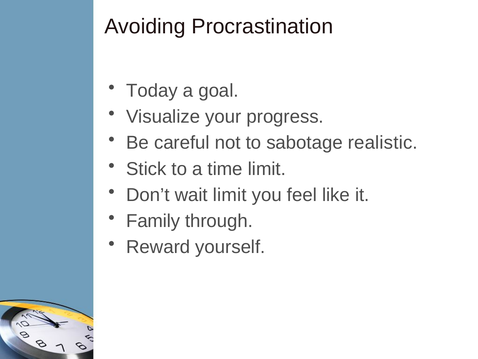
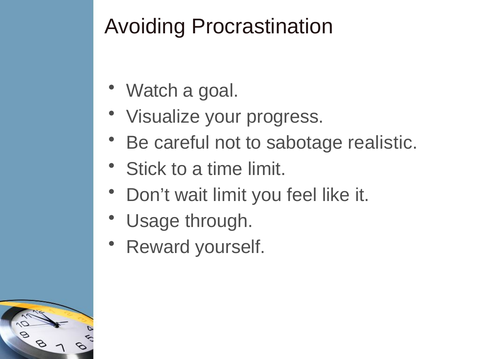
Today: Today -> Watch
Family: Family -> Usage
